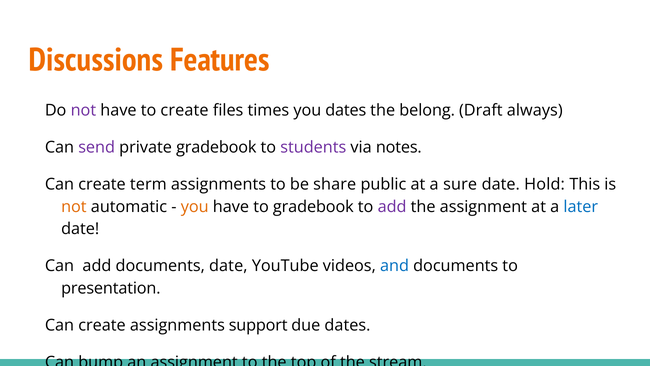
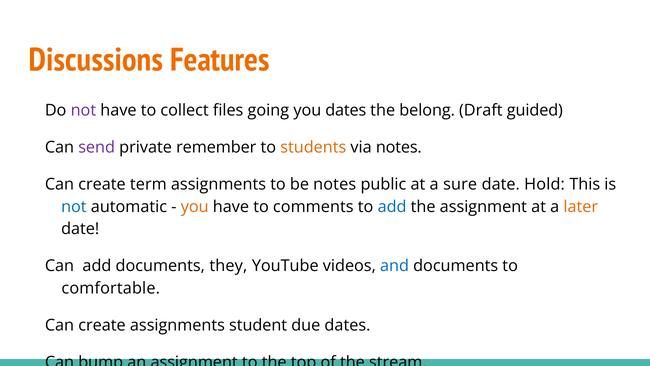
to create: create -> collect
times: times -> going
always: always -> guided
private gradebook: gradebook -> remember
students colour: purple -> orange
be share: share -> notes
not at (74, 206) colour: orange -> blue
to gradebook: gradebook -> comments
add at (392, 206) colour: purple -> blue
later colour: blue -> orange
documents date: date -> they
presentation: presentation -> comfortable
support: support -> student
